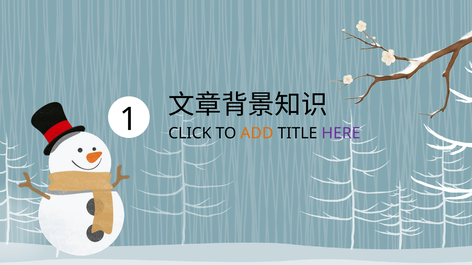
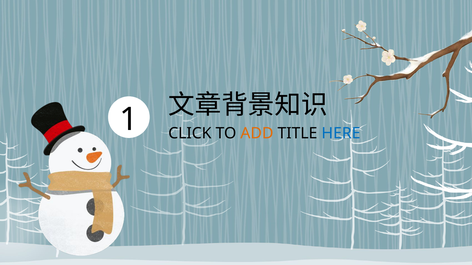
HERE colour: purple -> blue
